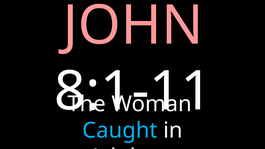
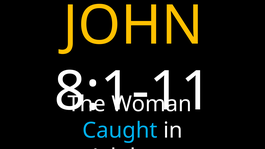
JOHN colour: pink -> yellow
